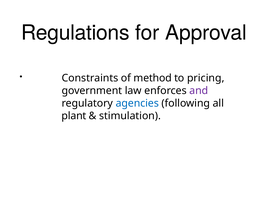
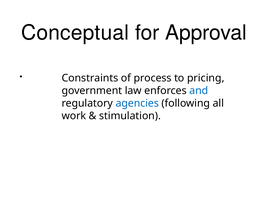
Regulations: Regulations -> Conceptual
method: method -> process
and colour: purple -> blue
plant: plant -> work
